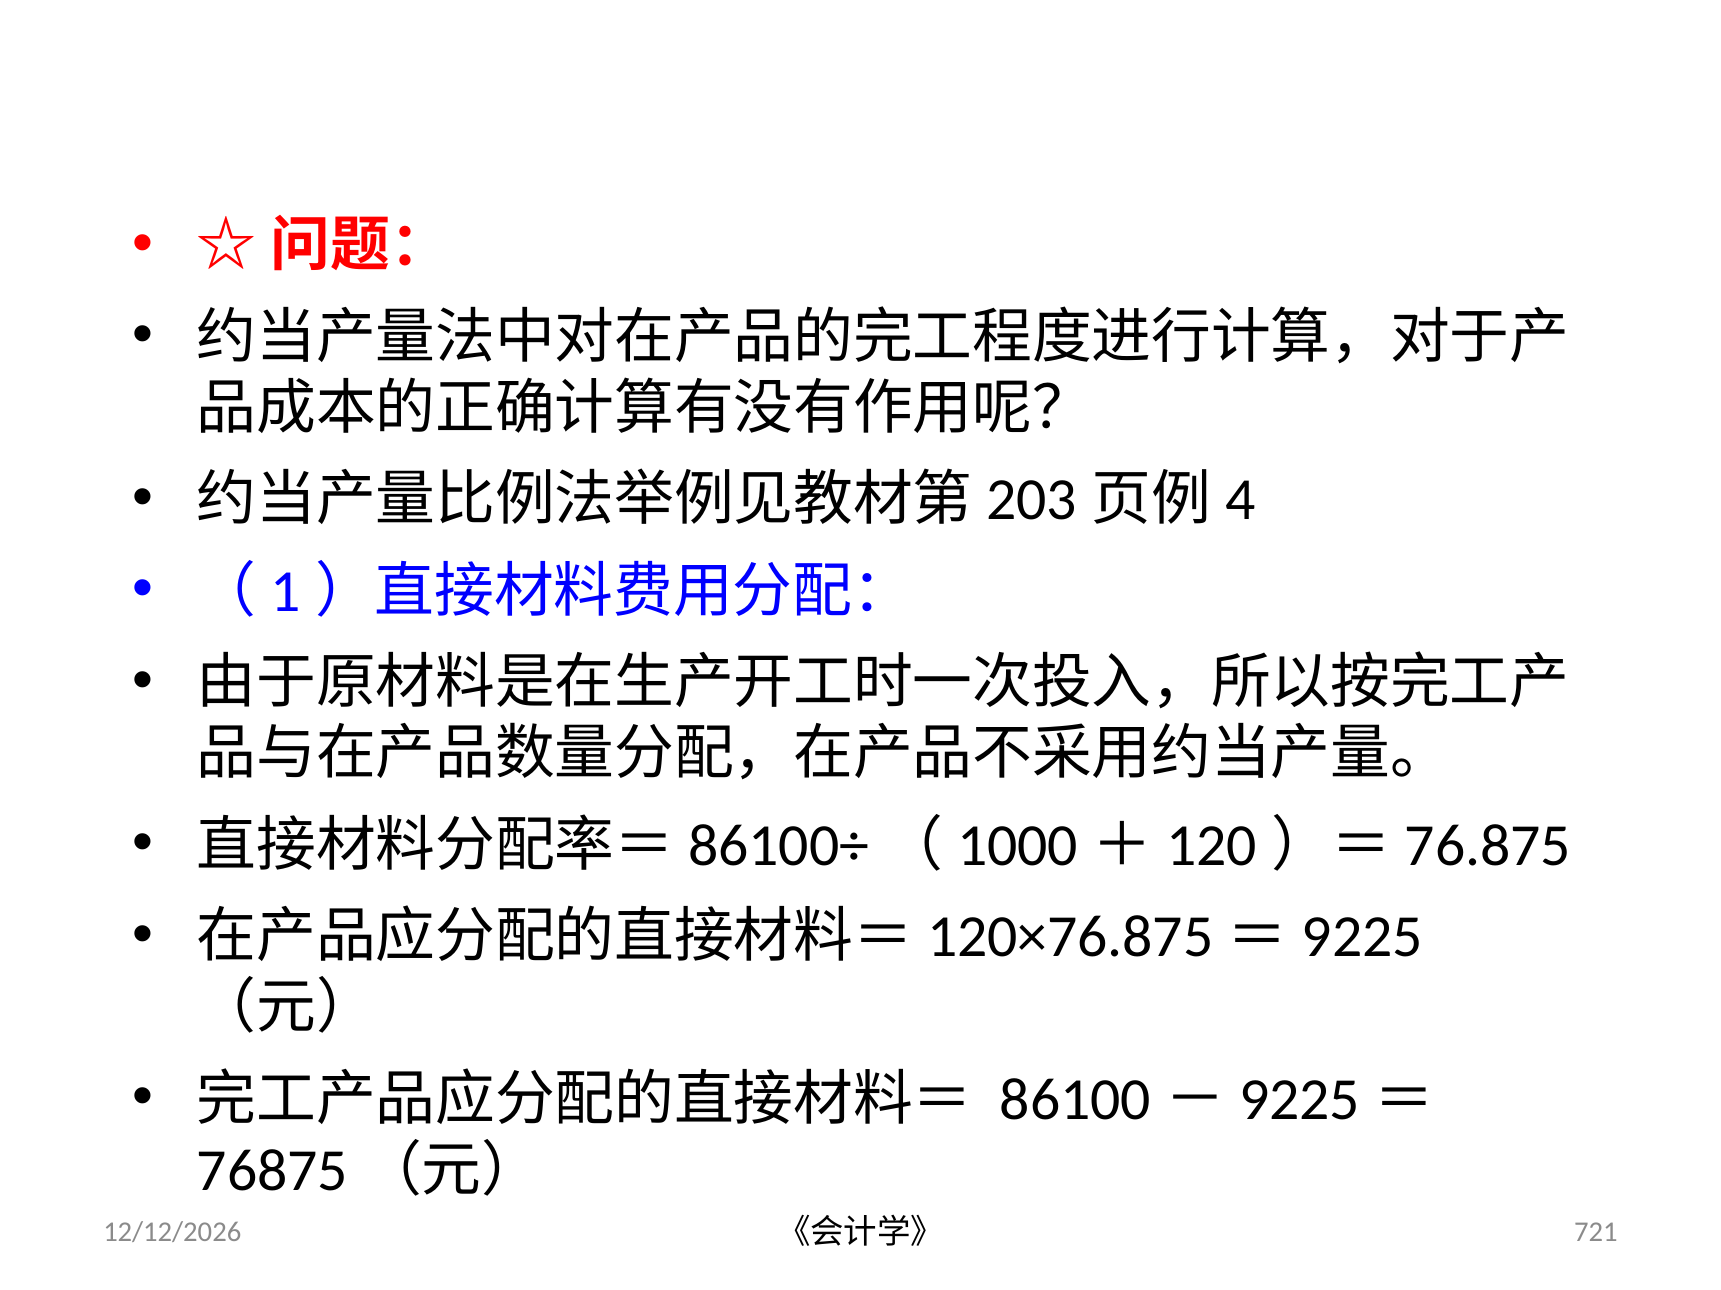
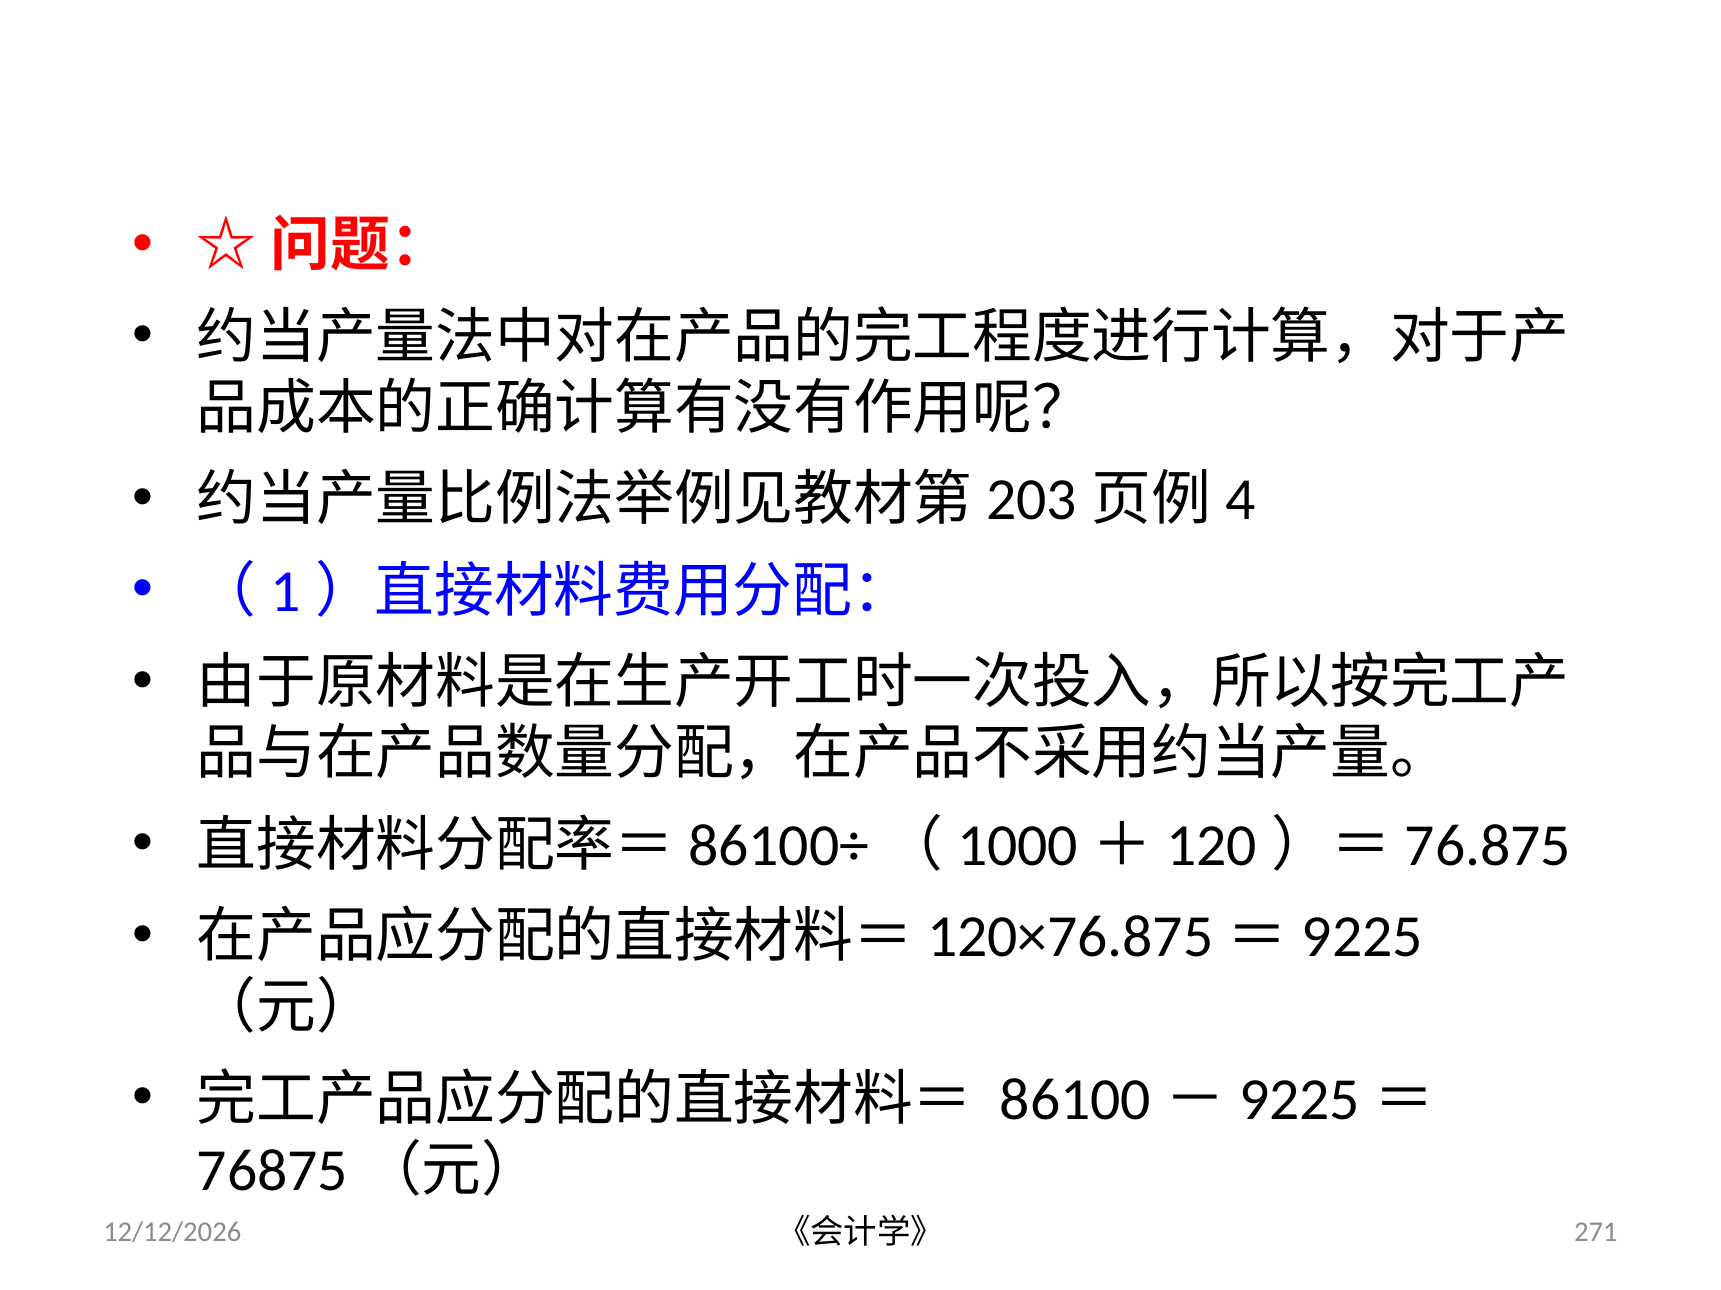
721: 721 -> 271
